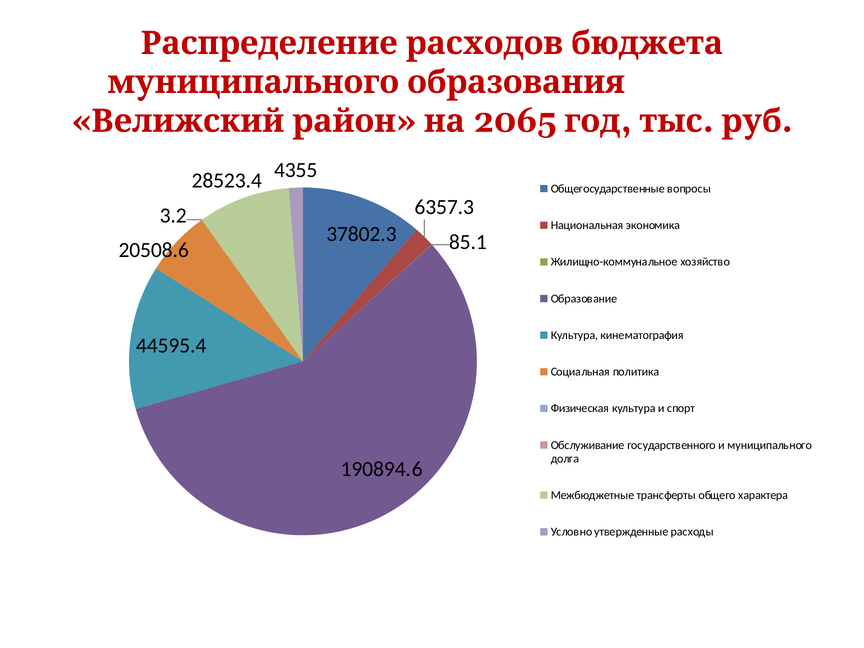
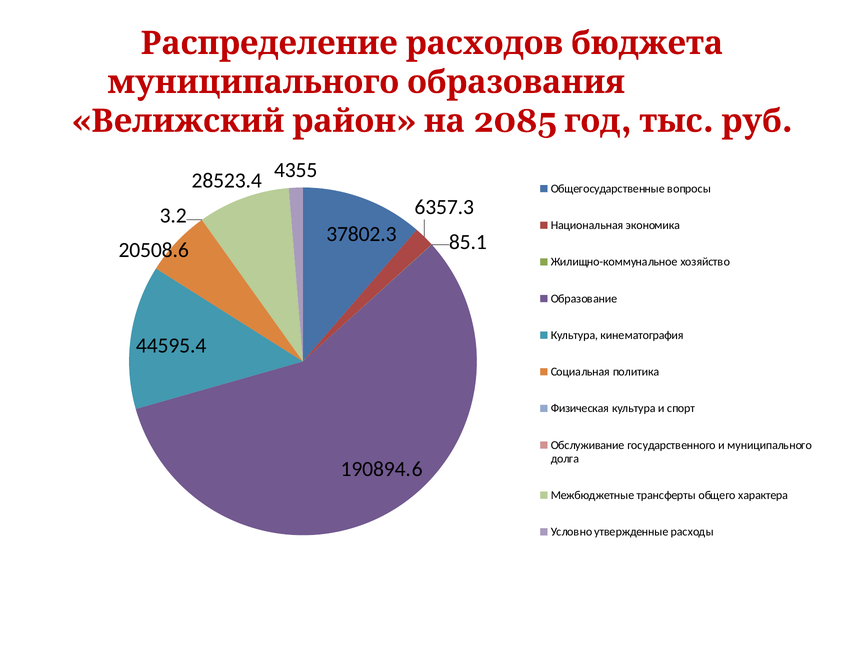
2065: 2065 -> 2085
